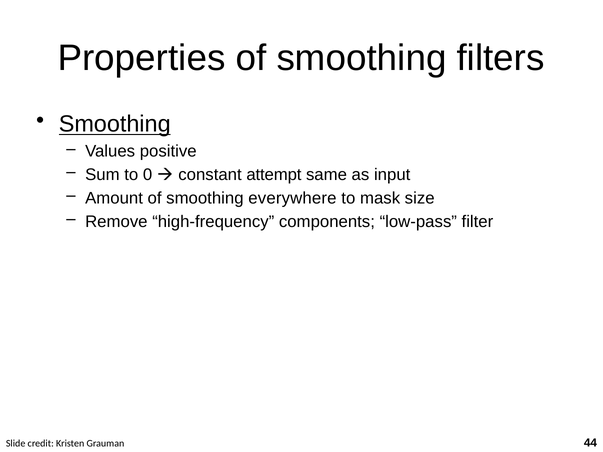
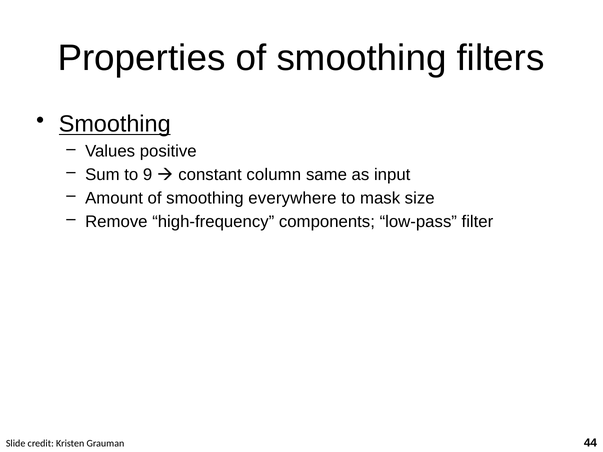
0: 0 -> 9
attempt: attempt -> column
